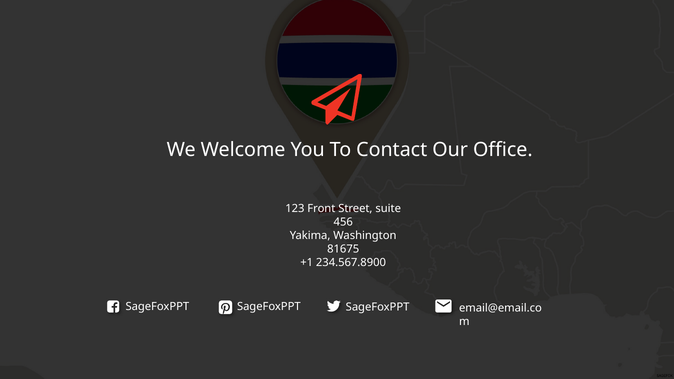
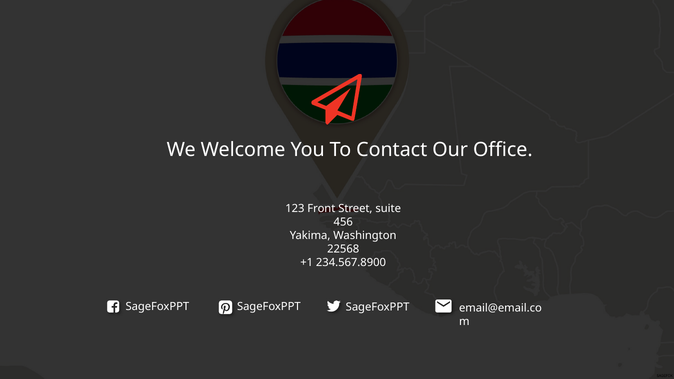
81675: 81675 -> 22568
